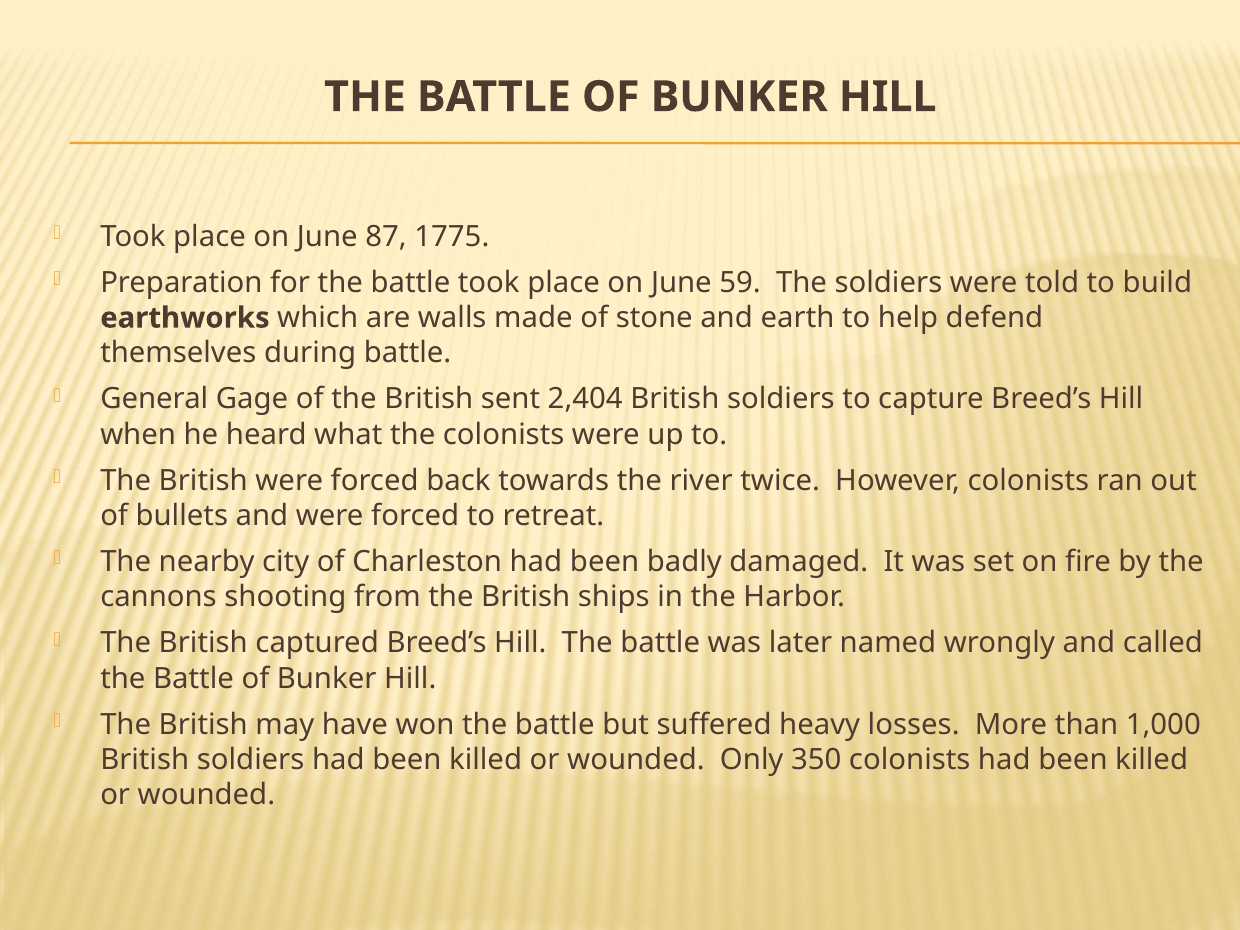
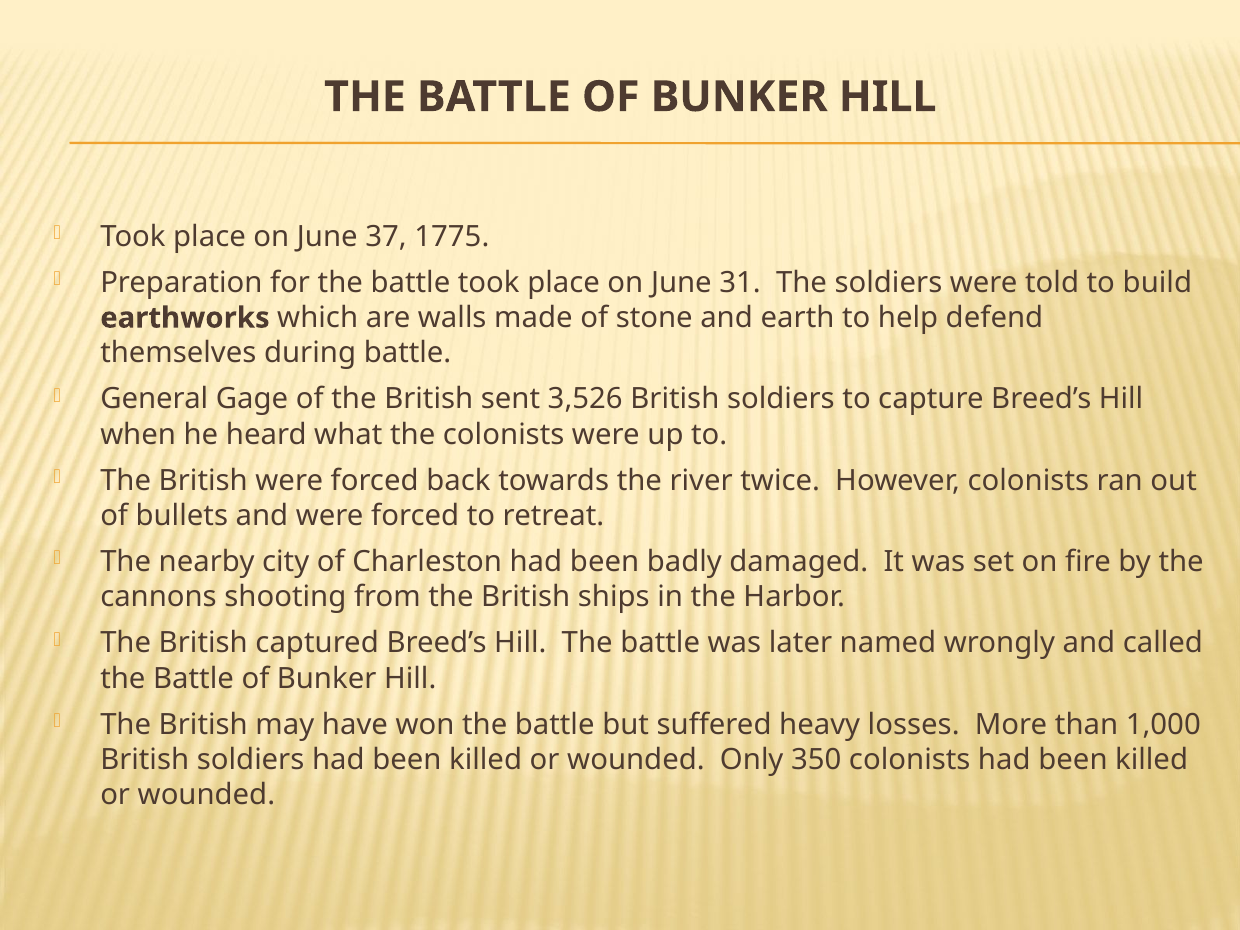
87: 87 -> 37
59: 59 -> 31
2,404: 2,404 -> 3,526
